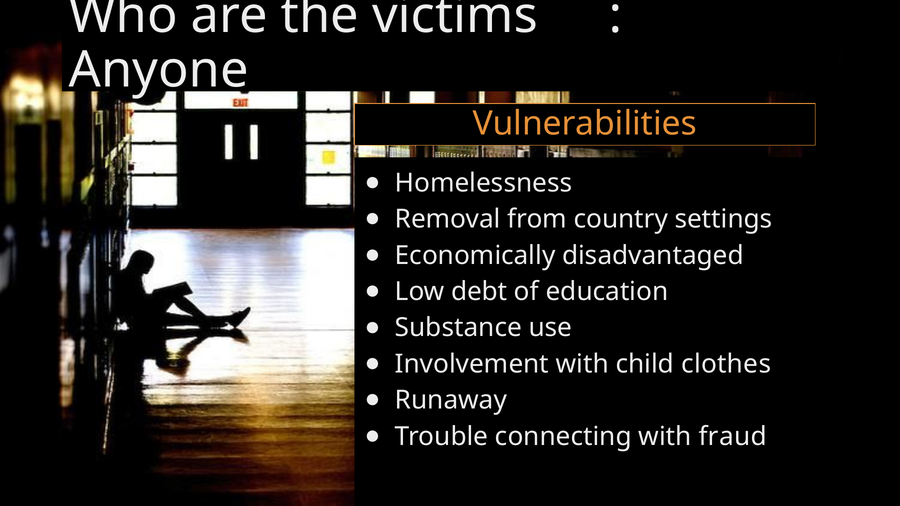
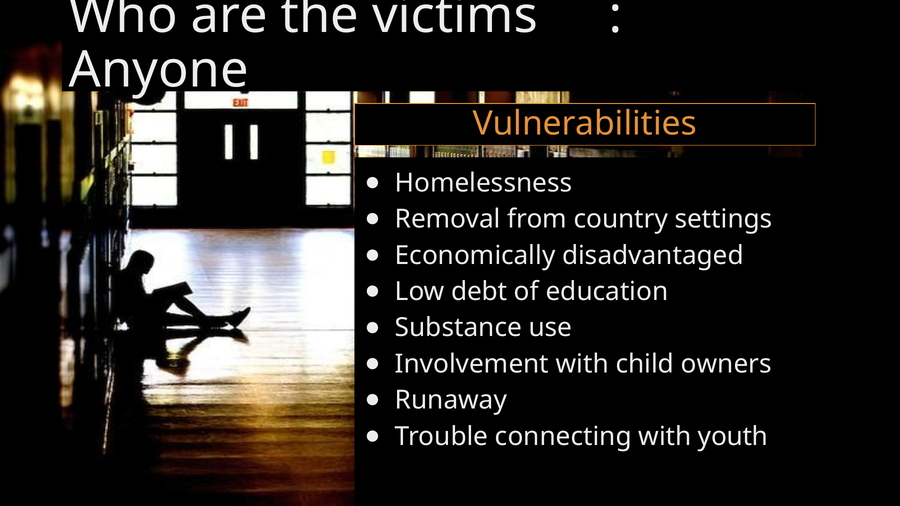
clothes: clothes -> owners
fraud: fraud -> youth
